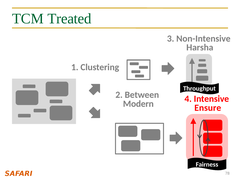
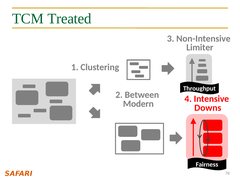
Harsha: Harsha -> Limiter
Ensure: Ensure -> Downs
